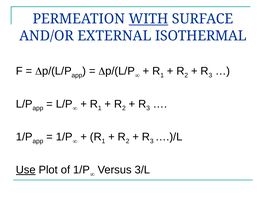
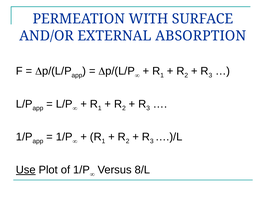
WITH underline: present -> none
ISOTHERMAL: ISOTHERMAL -> ABSORPTION
3/L: 3/L -> 8/L
